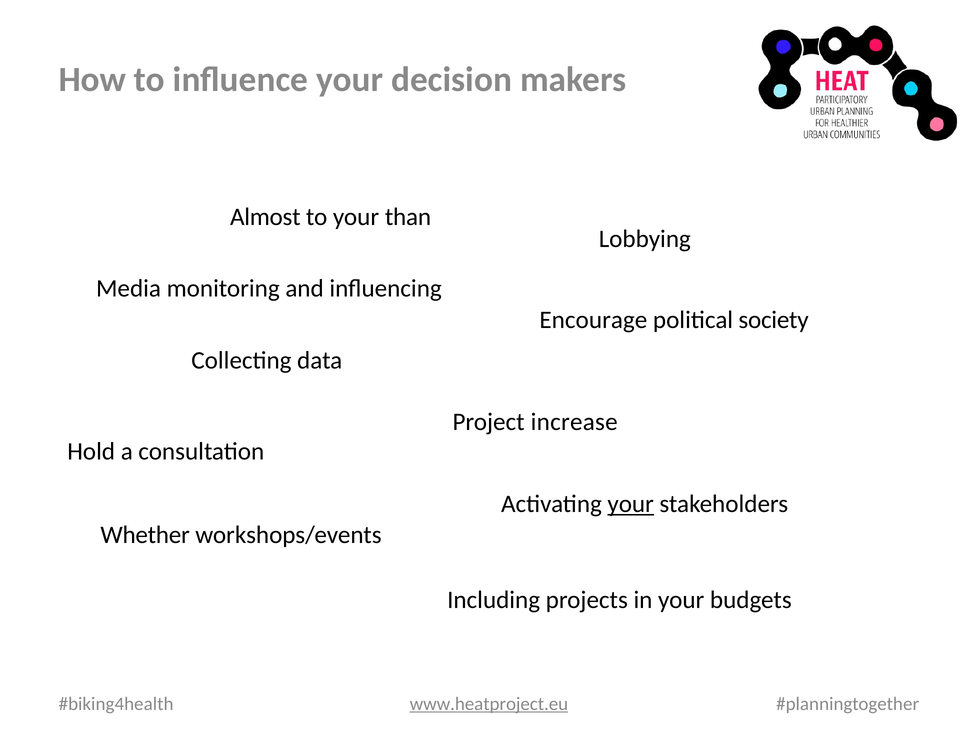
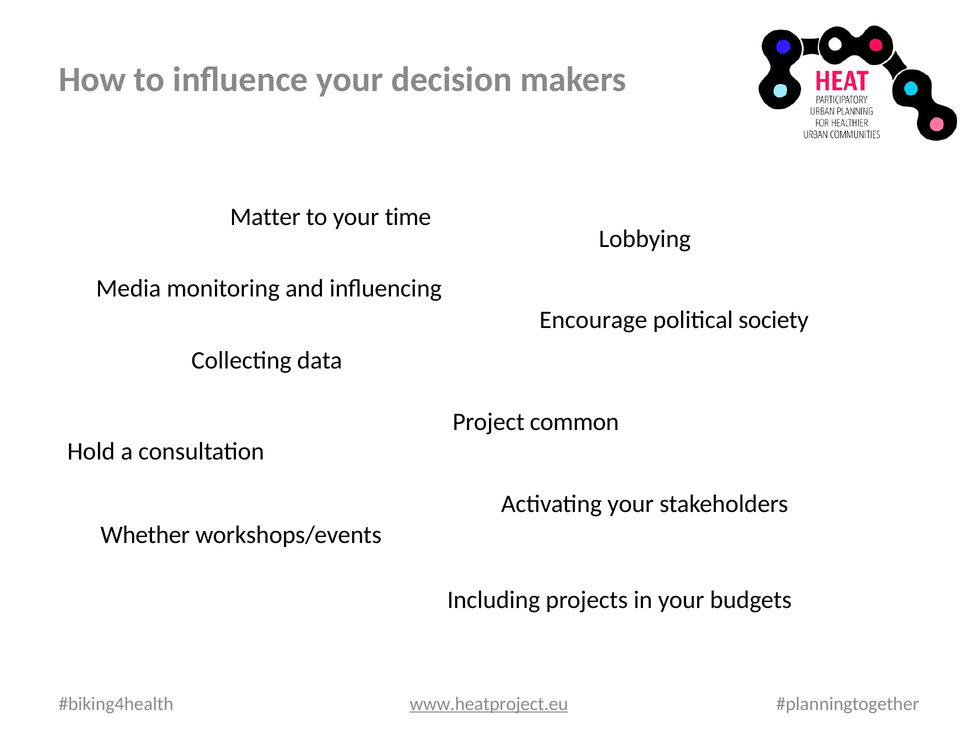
Almost: Almost -> Matter
than: than -> time
increase: increase -> common
your at (631, 504) underline: present -> none
